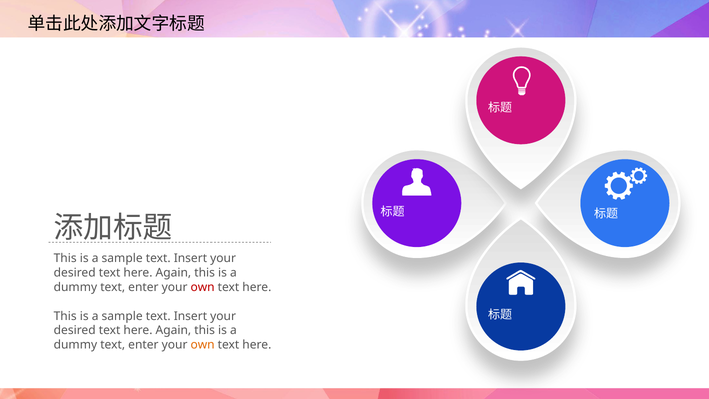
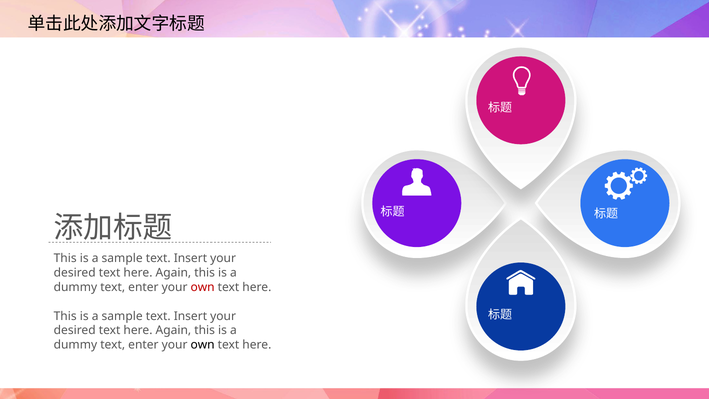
own at (203, 345) colour: orange -> black
